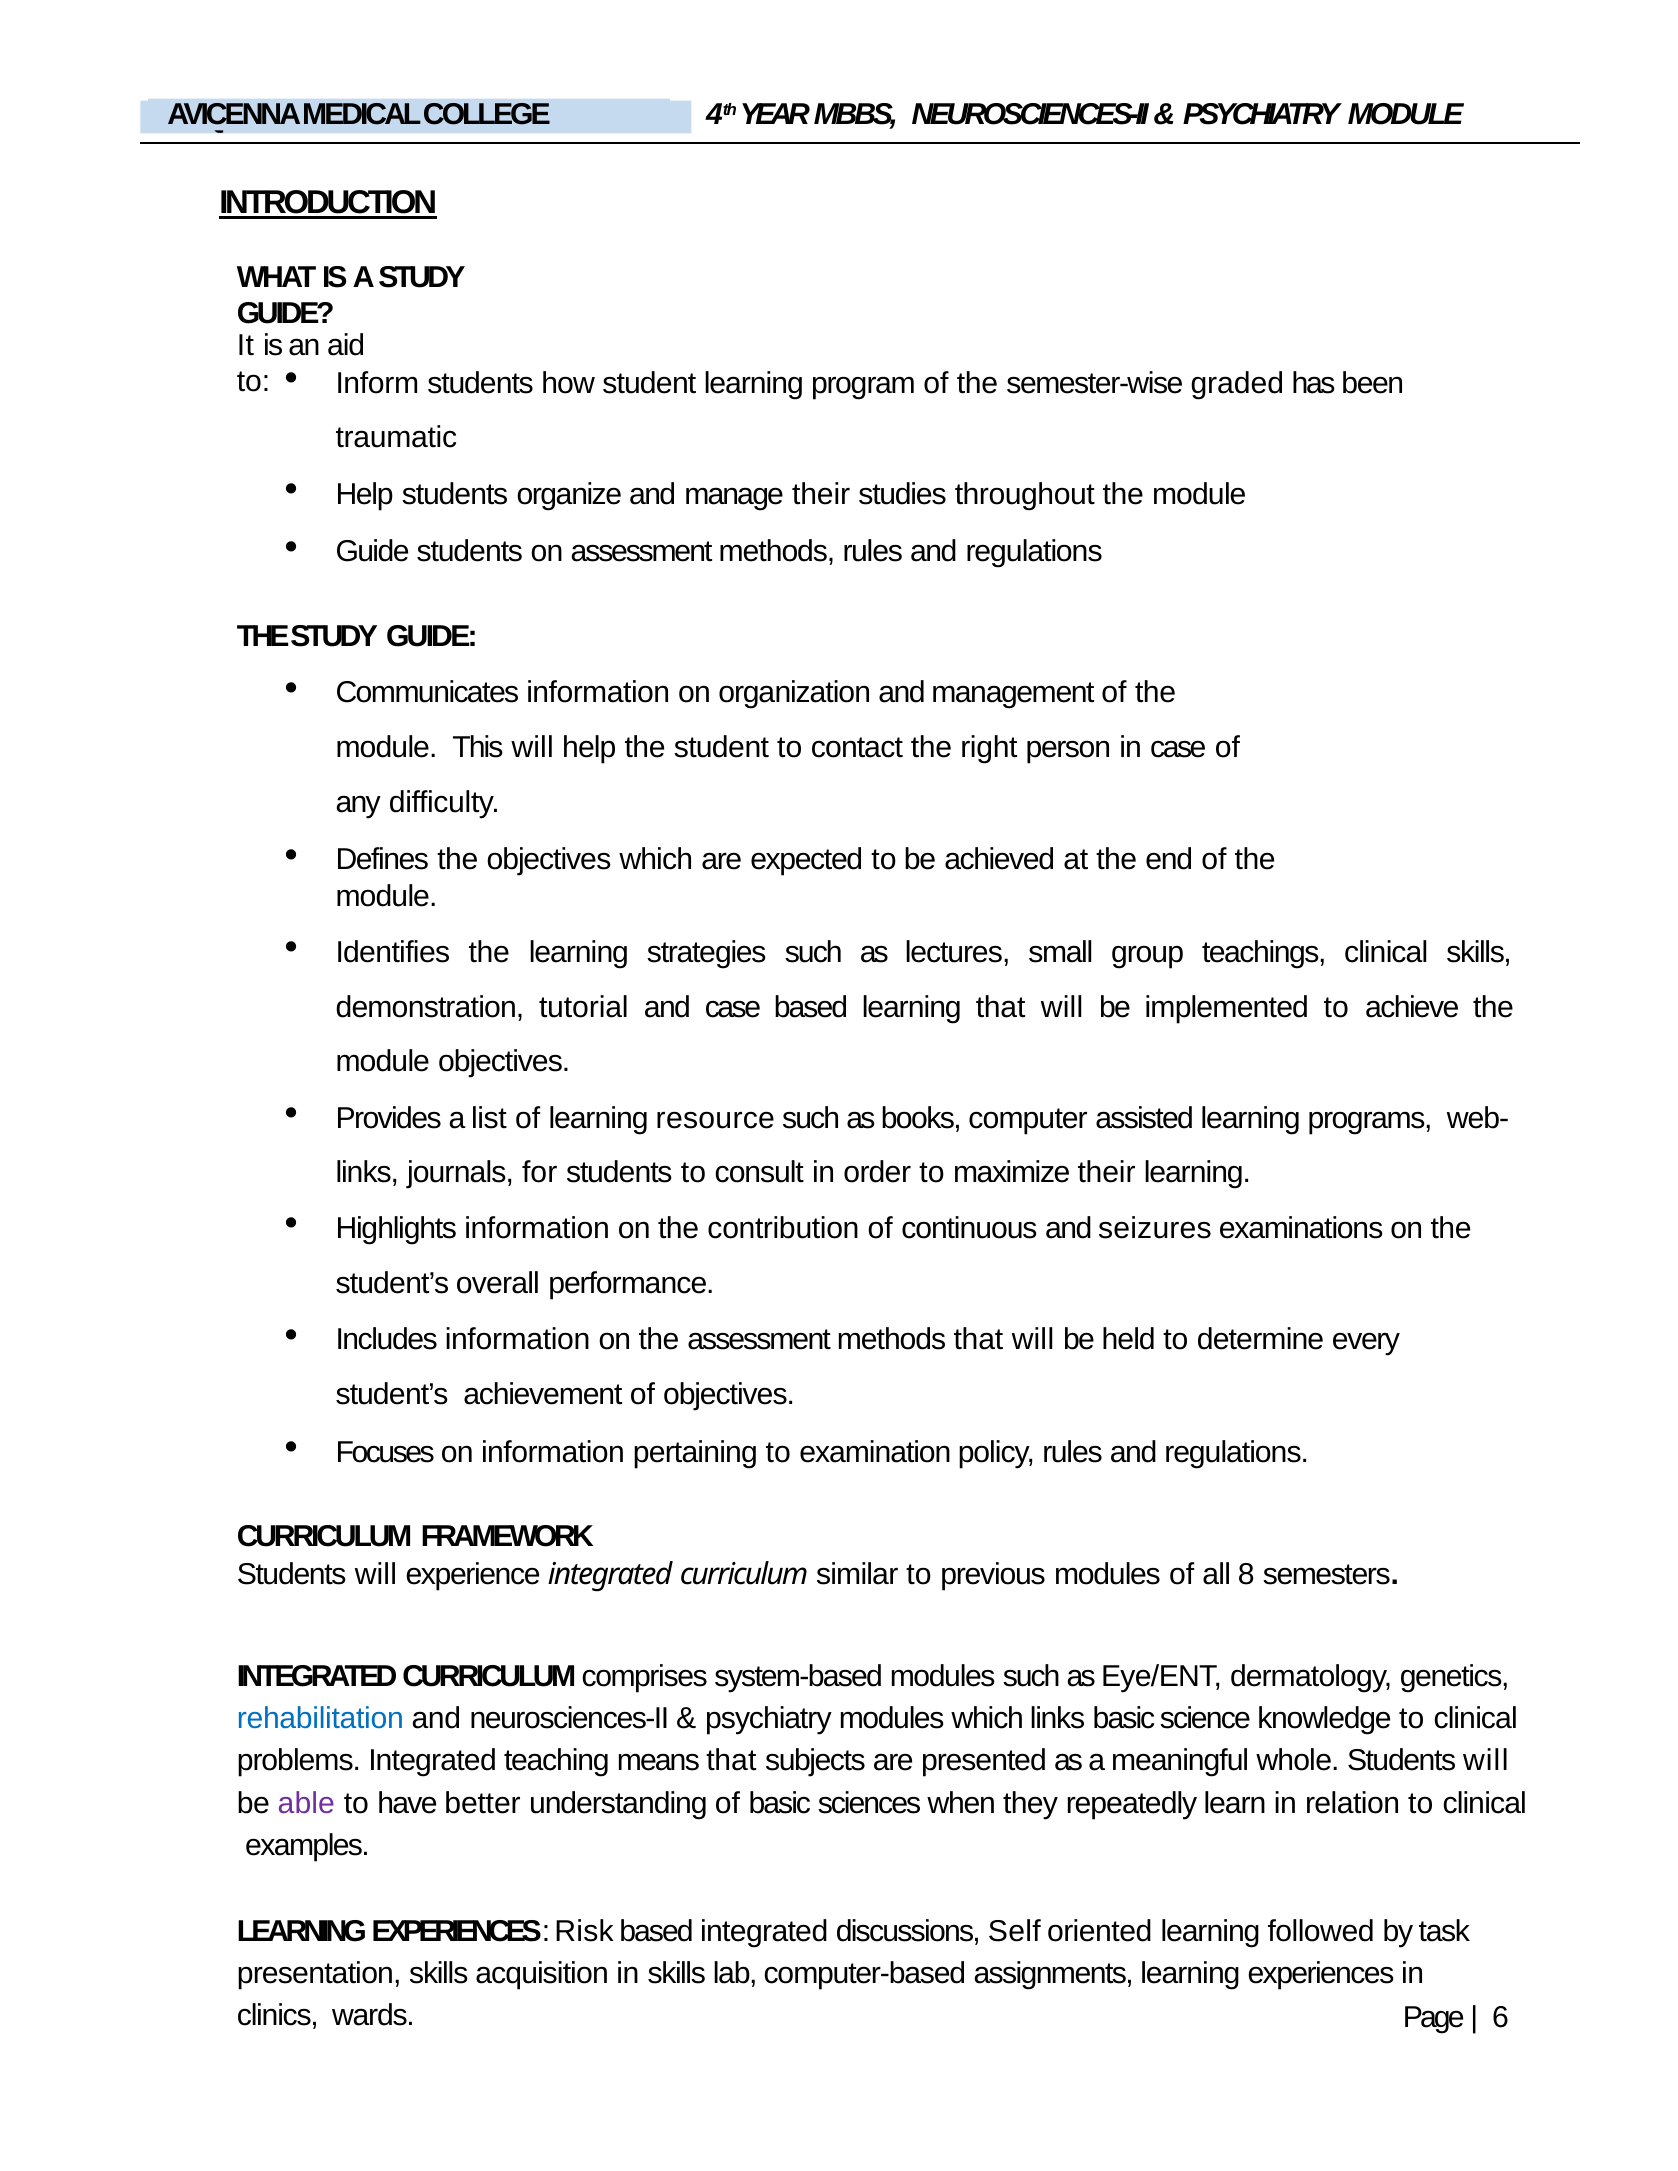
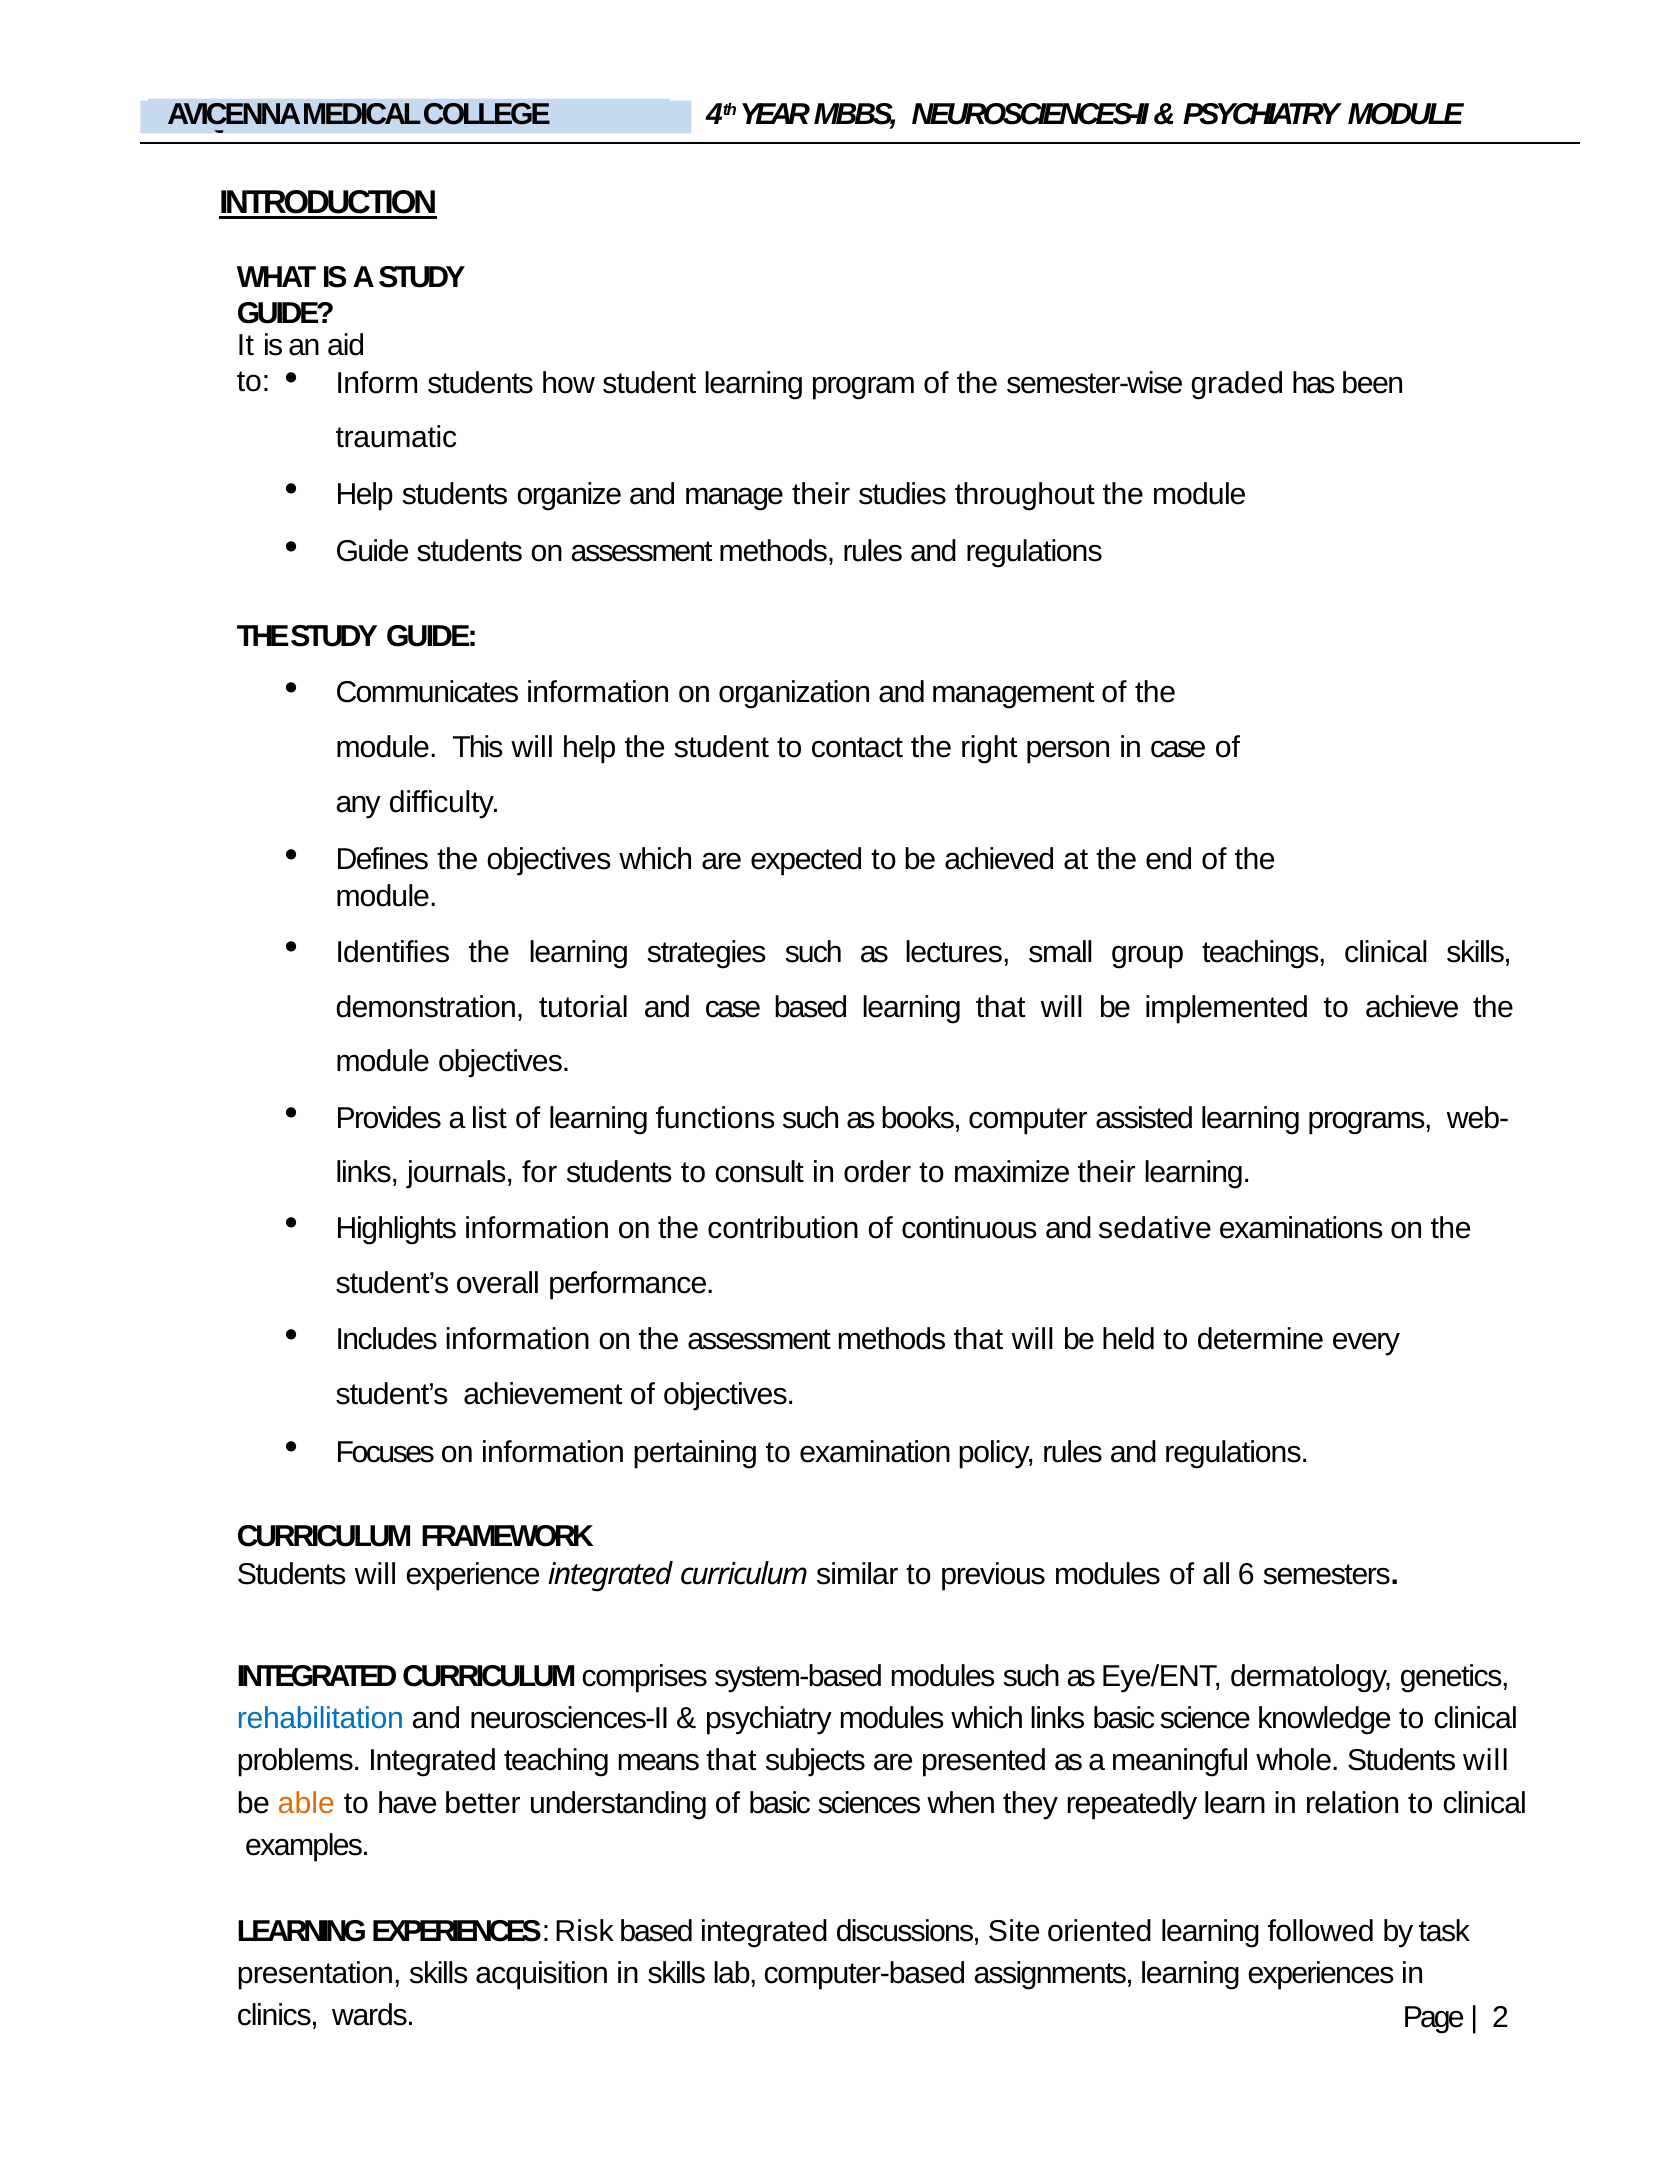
resource: resource -> functions
seizures: seizures -> sedative
8: 8 -> 6
able colour: purple -> orange
Self: Self -> Site
6: 6 -> 2
